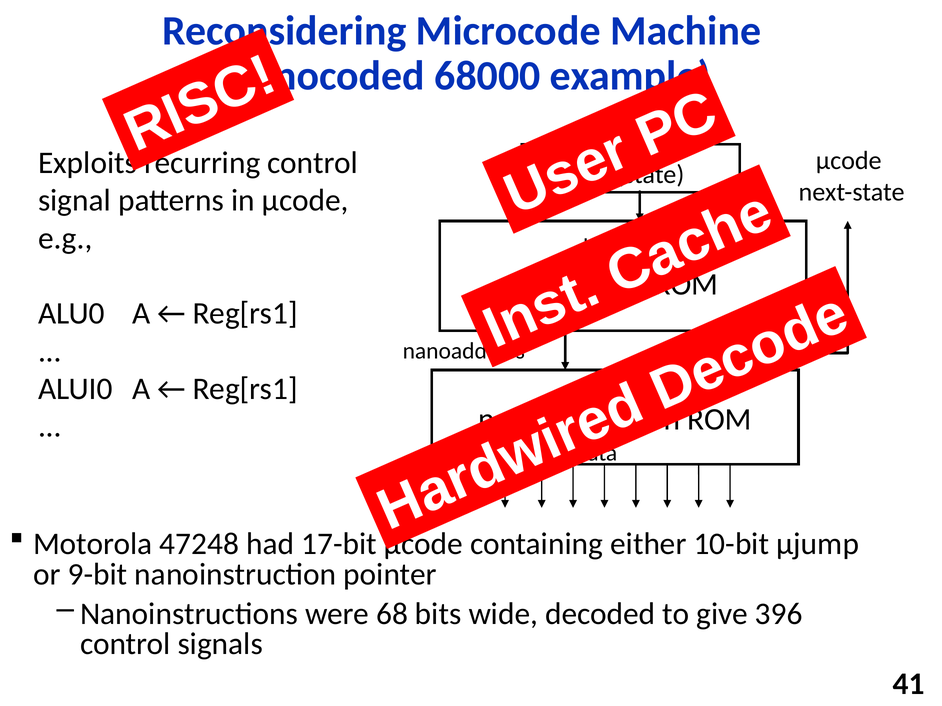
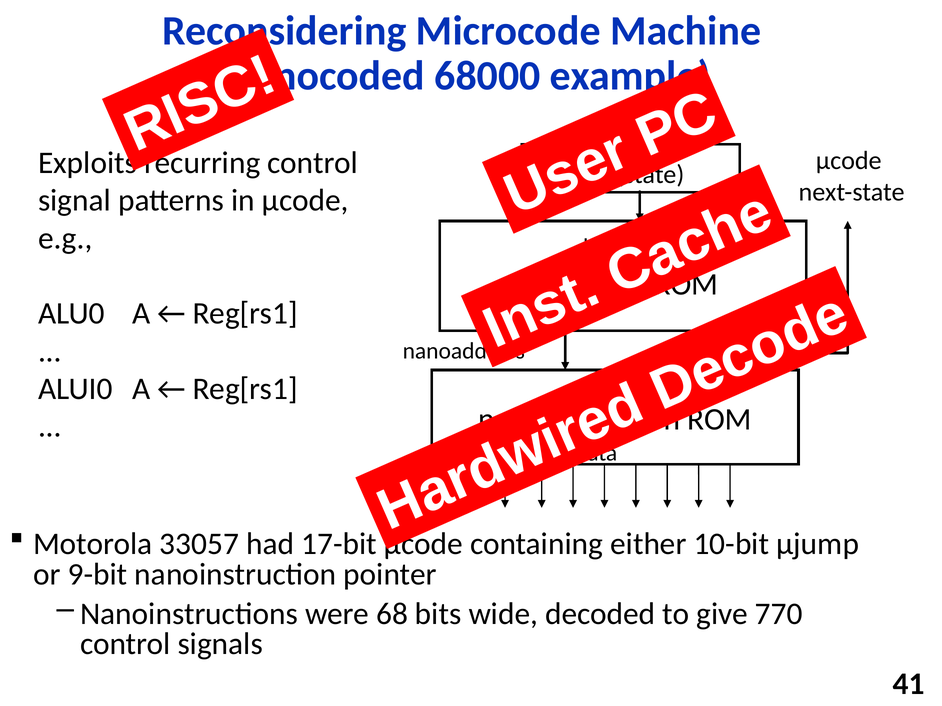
47248: 47248 -> 33057
396: 396 -> 770
